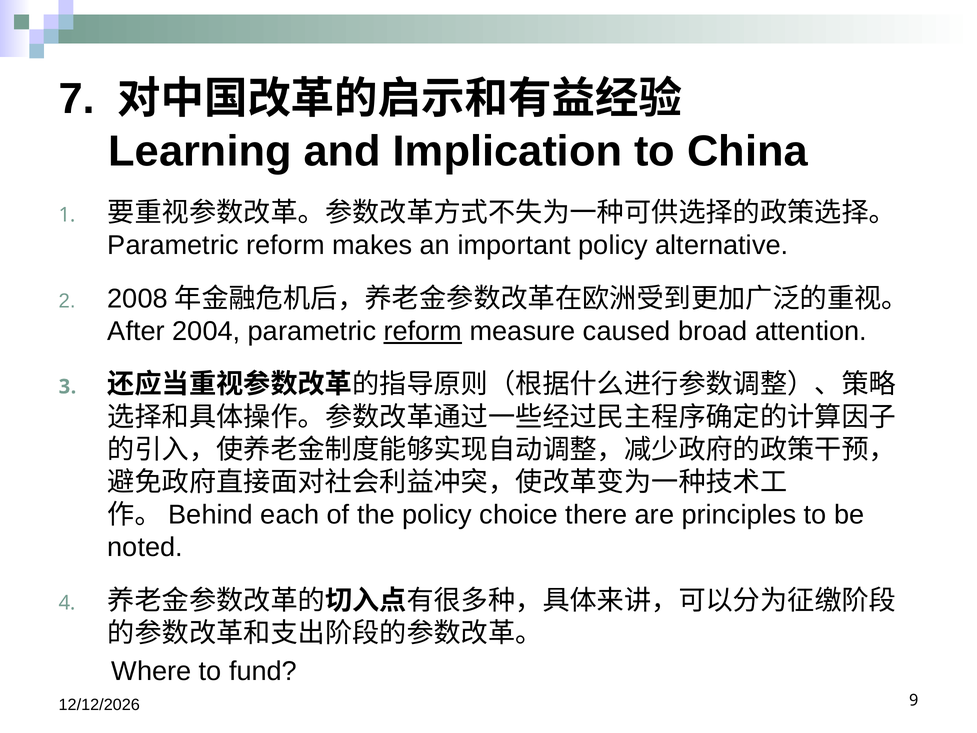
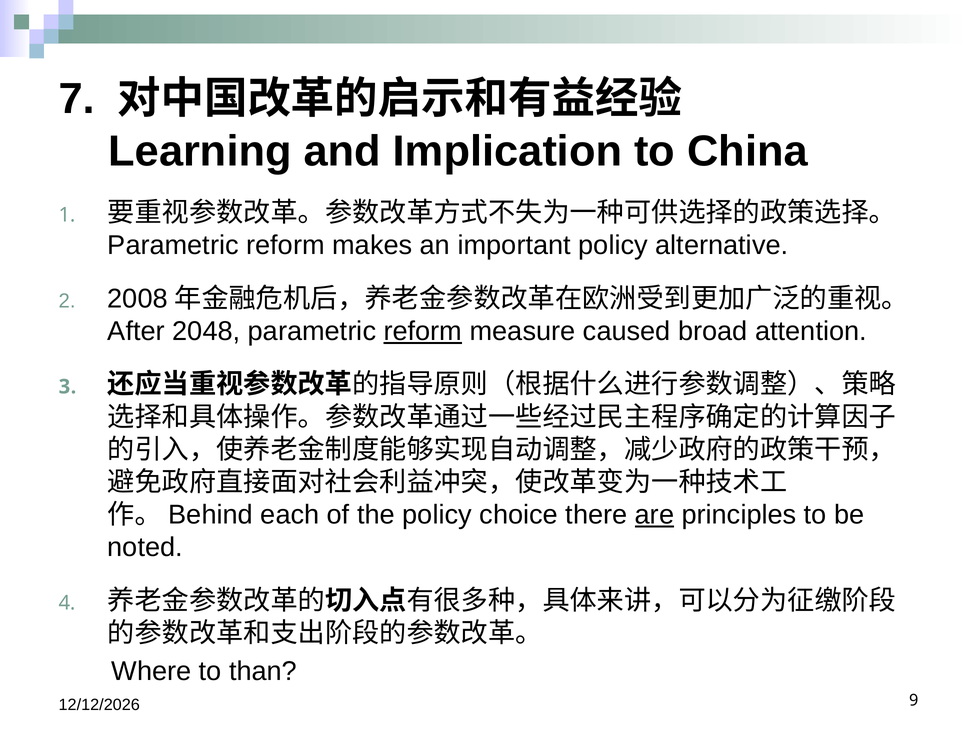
2004: 2004 -> 2048
are underline: none -> present
fund: fund -> than
